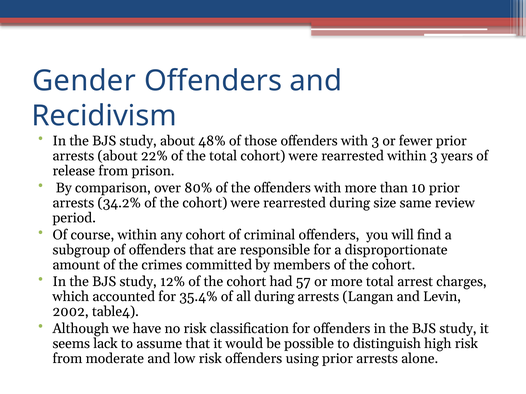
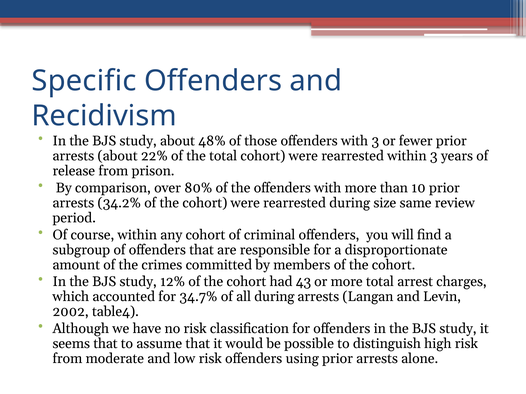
Gender: Gender -> Specific
57: 57 -> 43
35.4%: 35.4% -> 34.7%
seems lack: lack -> that
